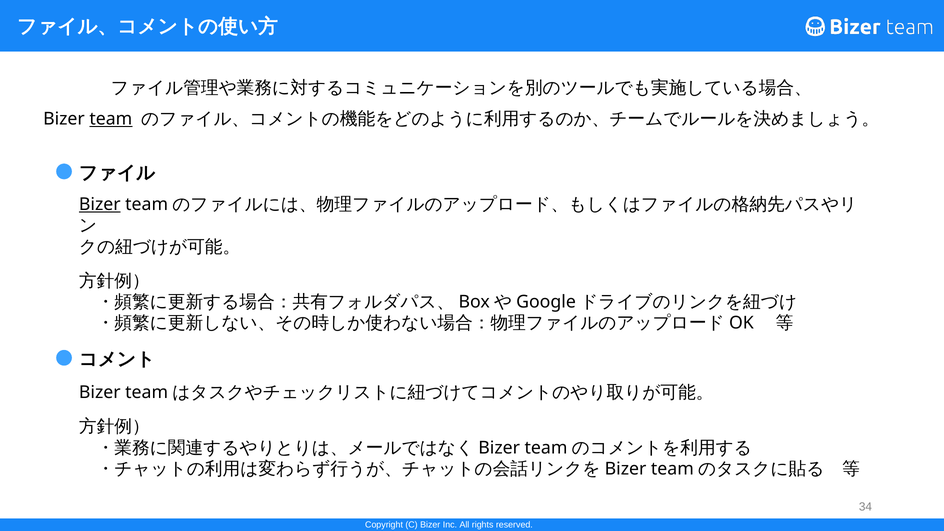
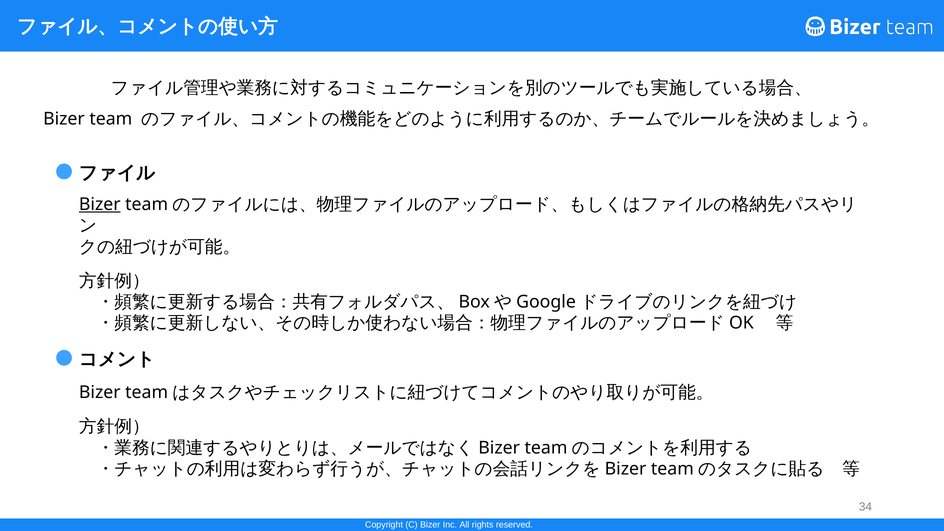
team underline: present -> none
